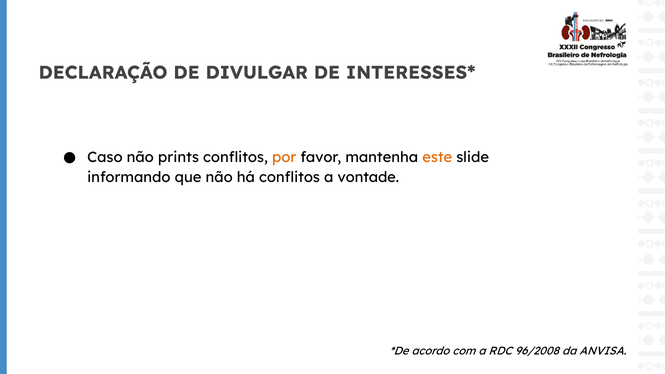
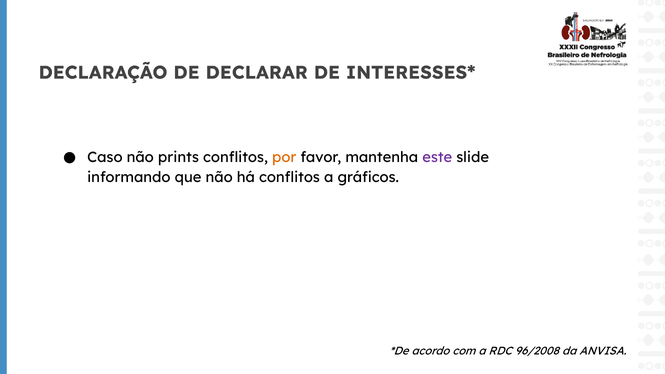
DIVULGAR: DIVULGAR -> DECLARAR
este colour: orange -> purple
vontade: vontade -> gráficos
